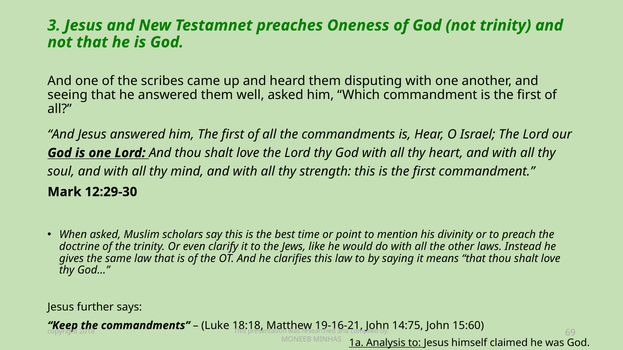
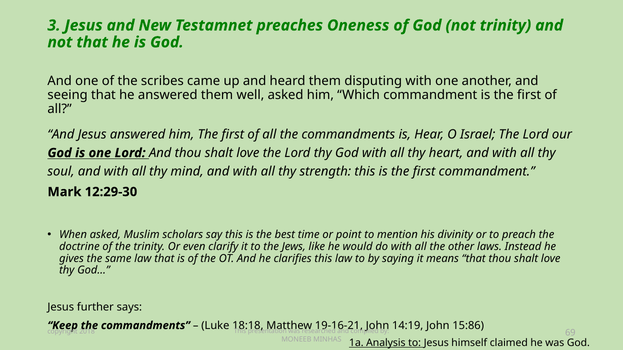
14:75: 14:75 -> 14:19
15:60: 15:60 -> 15:86
